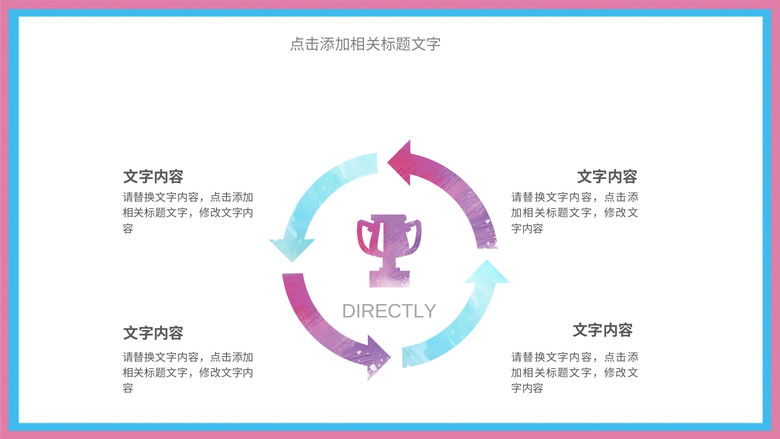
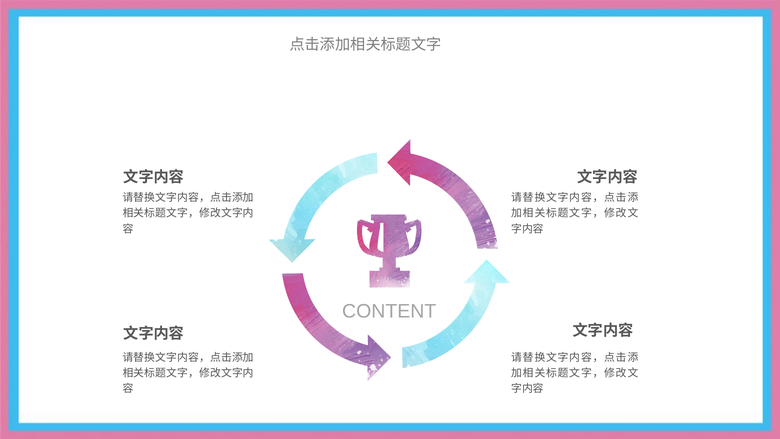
DIRECTLY: DIRECTLY -> CONTENT
